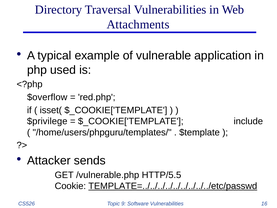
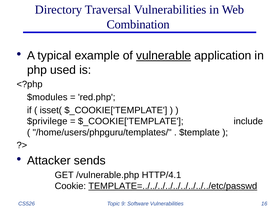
Attachments: Attachments -> Combination
vulnerable underline: none -> present
$overflow: $overflow -> $modules
HTTP/5.5: HTTP/5.5 -> HTTP/4.1
